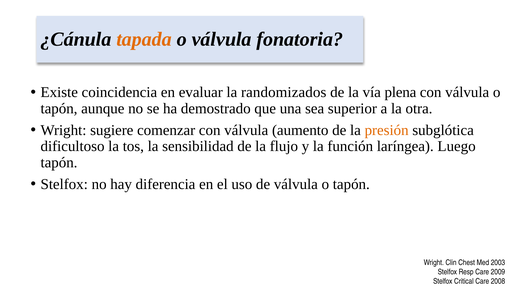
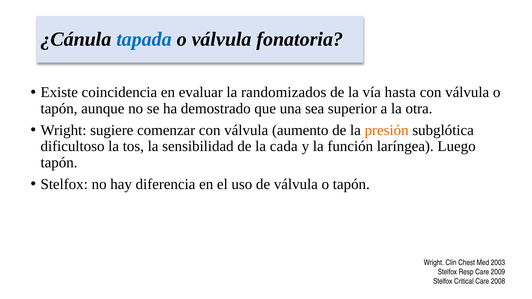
tapada colour: orange -> blue
plena: plena -> hasta
flujo: flujo -> cada
